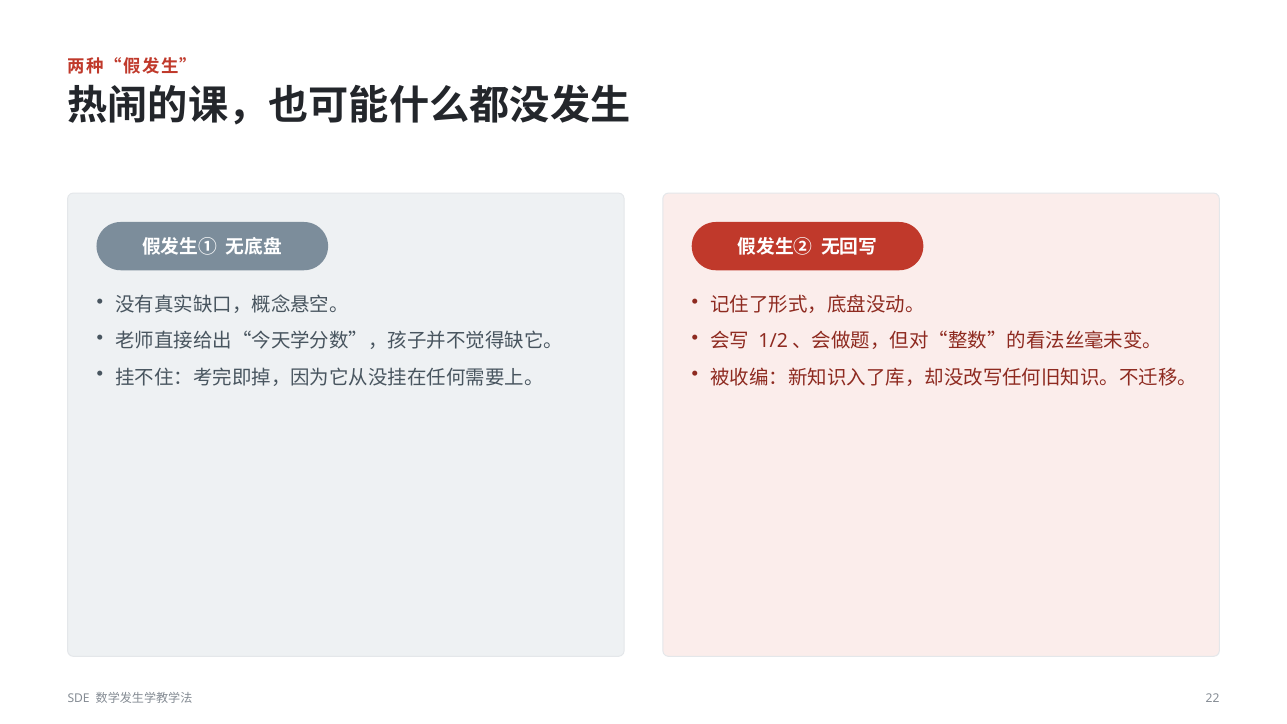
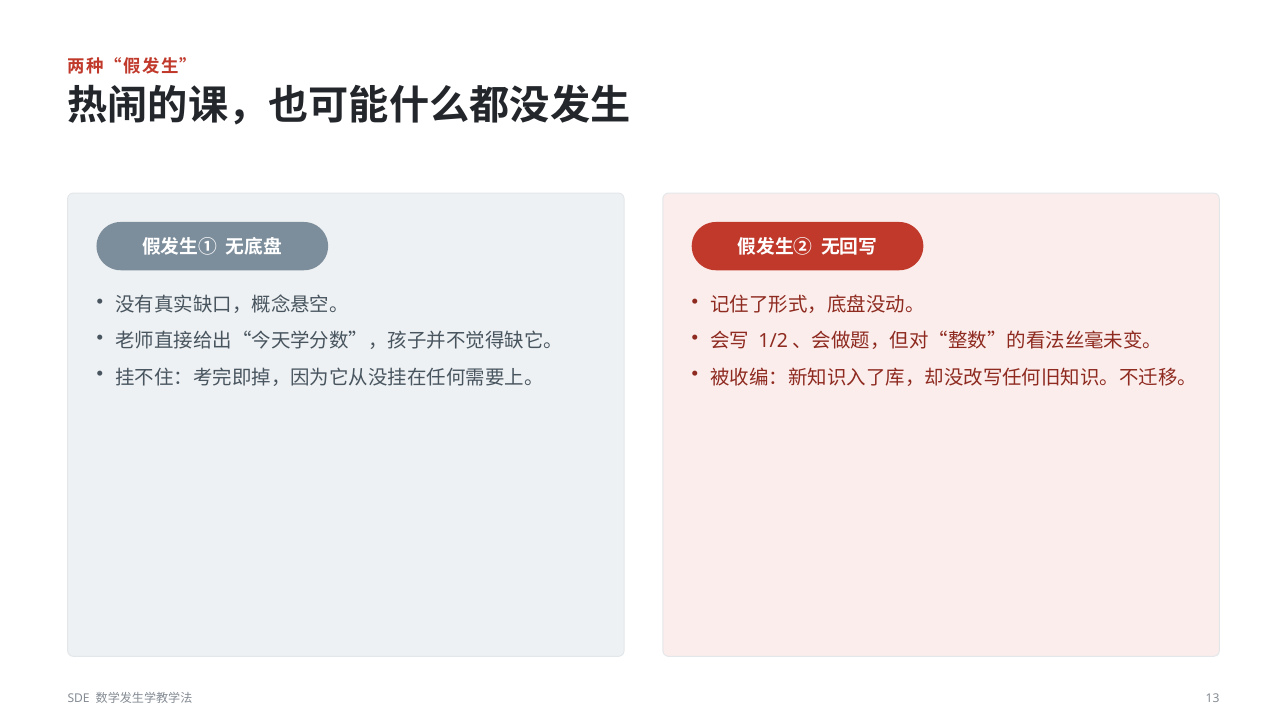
22: 22 -> 13
